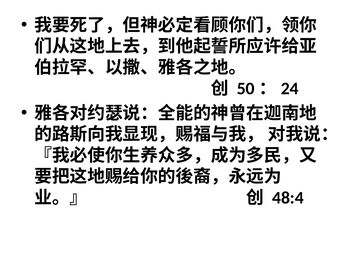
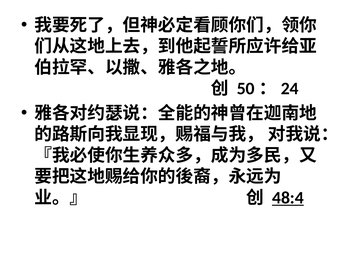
48:4 underline: none -> present
